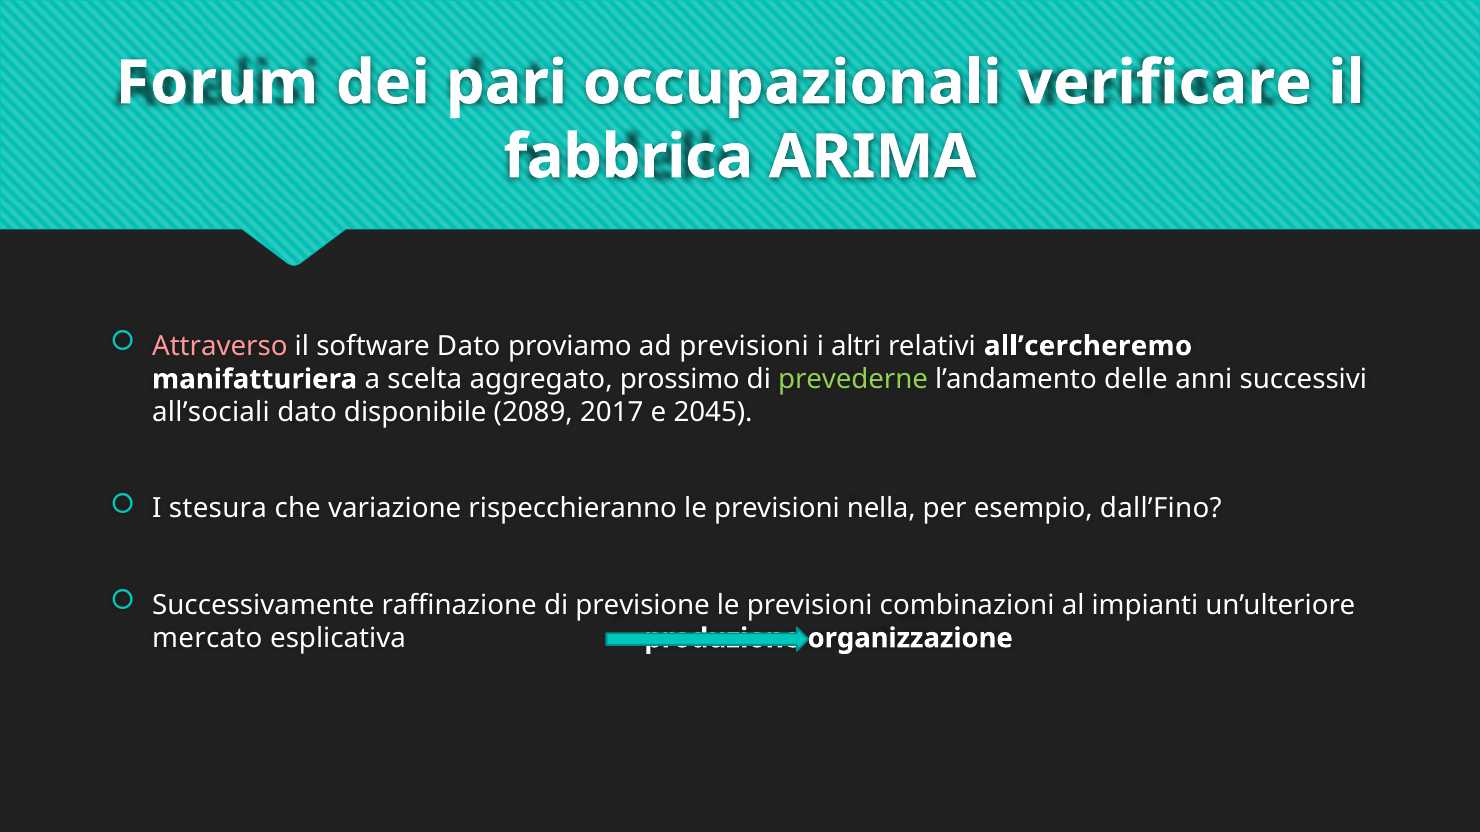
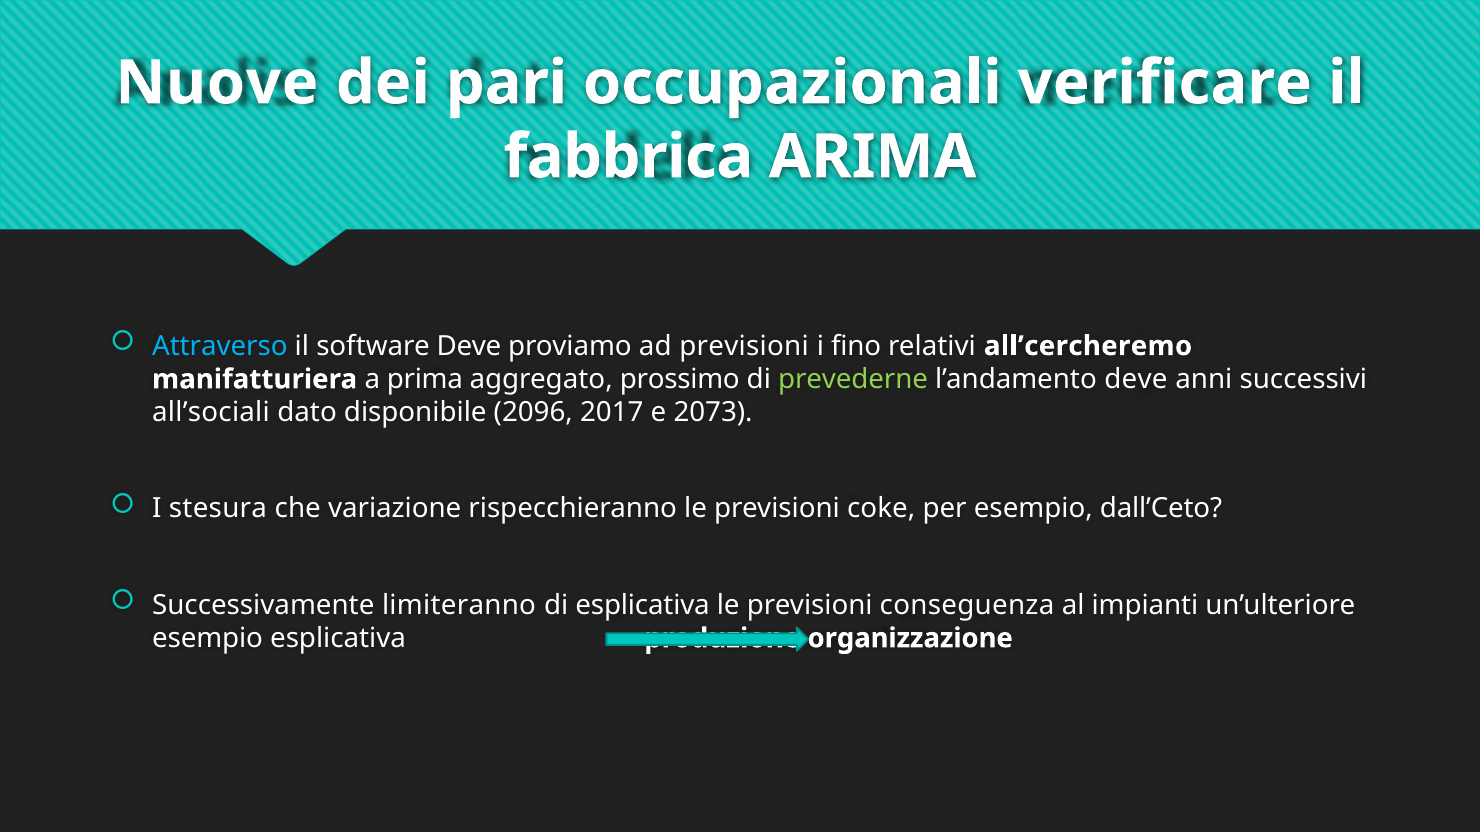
Forum: Forum -> Nuove
Attraverso colour: pink -> light blue
software Dato: Dato -> Deve
altri: altri -> fino
scelta: scelta -> prima
l’andamento delle: delle -> deve
2089: 2089 -> 2096
2045: 2045 -> 2073
nella: nella -> coke
dall’Fino: dall’Fino -> dall’Ceto
raffinazione: raffinazione -> limiteranno
di previsione: previsione -> esplicativa
combinazioni: combinazioni -> conseguenza
mercato at (207, 639): mercato -> esempio
